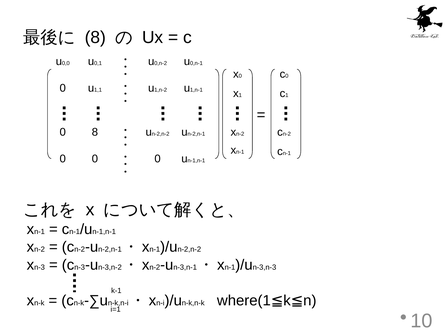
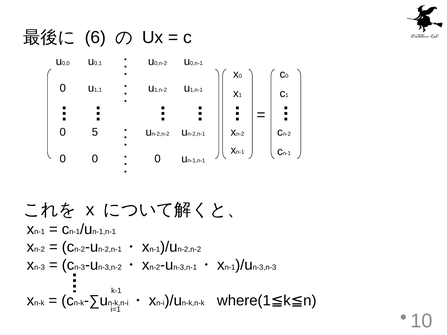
8 at (95, 38): 8 -> 6
0 8: 8 -> 5
